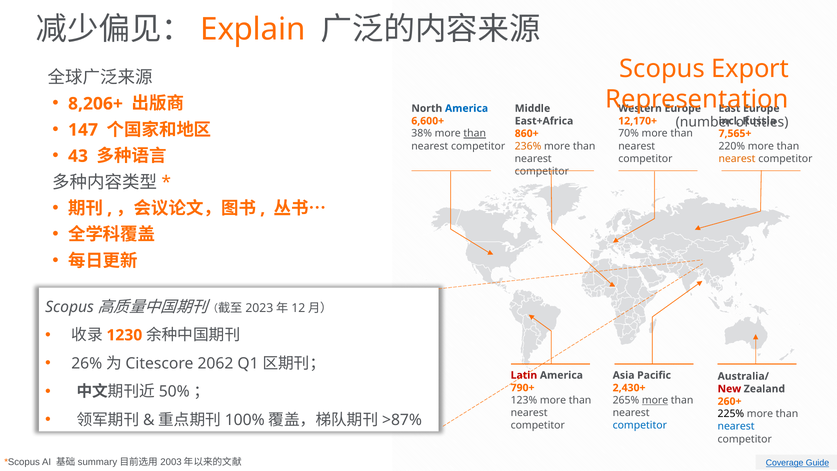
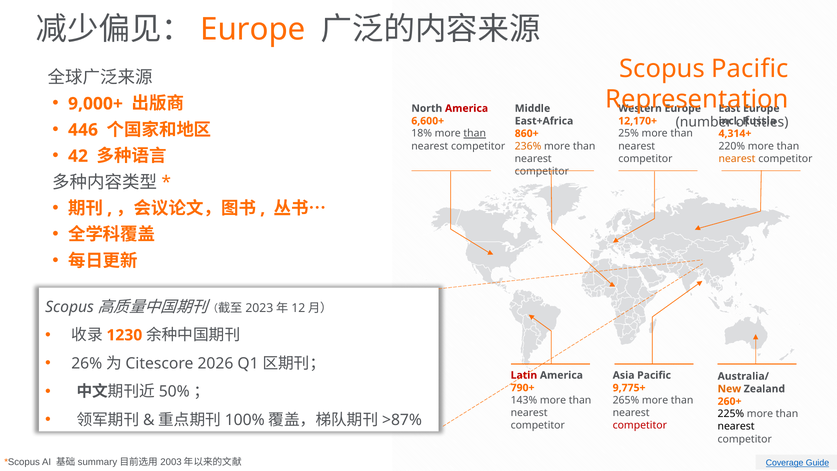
Explain at (253, 29): Explain -> Europe
Scopus Export: Export -> Pacific
8,206+: 8,206+ -> 9,000+
America at (467, 108) colour: blue -> red
147: 147 -> 446
38%: 38% -> 18%
70%: 70% -> 25%
7,565+: 7,565+ -> 4,314+
43: 43 -> 42
2062: 2062 -> 2026
2,430+: 2,430+ -> 9,775+
New colour: red -> orange
123%: 123% -> 143%
more at (655, 400) underline: present -> none
competitor at (640, 425) colour: blue -> red
nearest at (736, 426) colour: blue -> black
